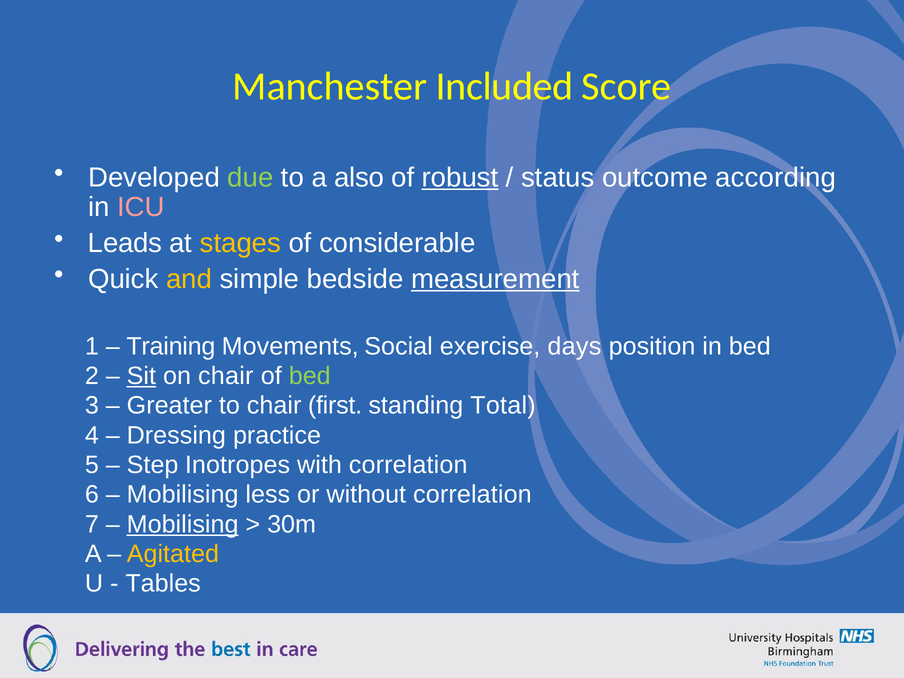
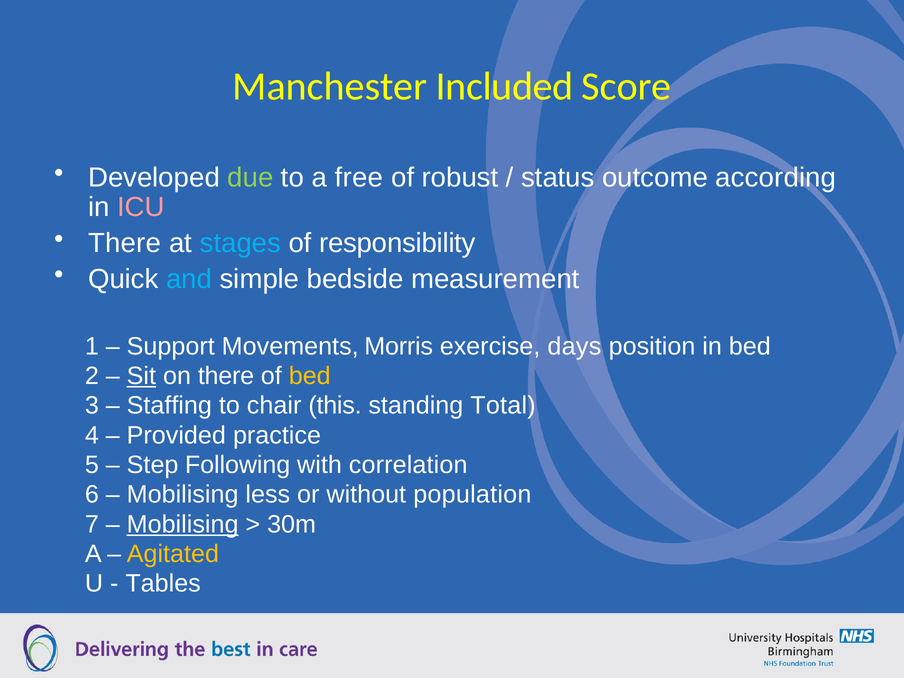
also: also -> free
robust underline: present -> none
Leads at (125, 243): Leads -> There
stages colour: yellow -> light blue
considerable: considerable -> responsibility
and colour: yellow -> light blue
measurement underline: present -> none
Training: Training -> Support
Social: Social -> Morris
on chair: chair -> there
bed at (310, 376) colour: light green -> yellow
Greater: Greater -> Staffing
first: first -> this
Dressing: Dressing -> Provided
Inotropes: Inotropes -> Following
without correlation: correlation -> population
